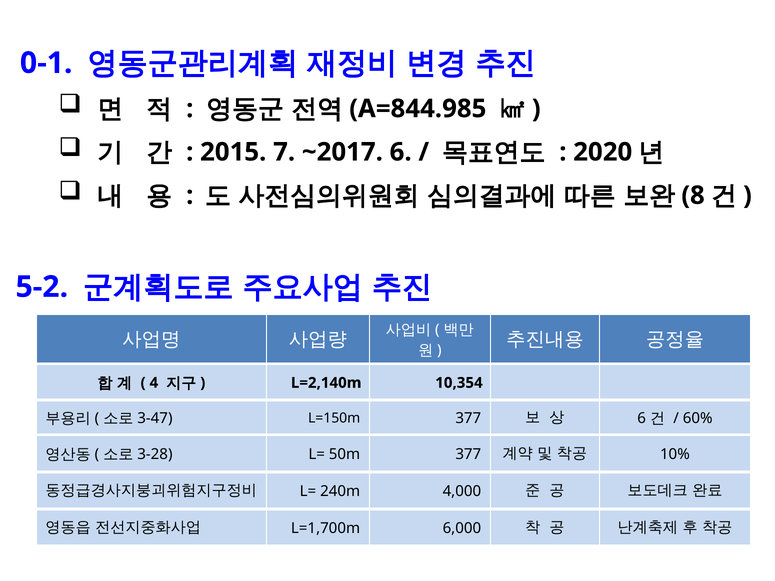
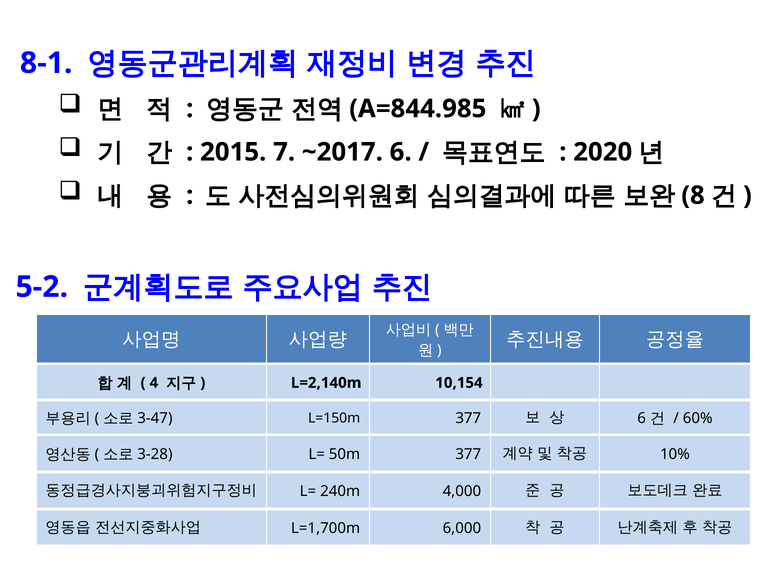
0-1: 0-1 -> 8-1
10,354: 10,354 -> 10,154
